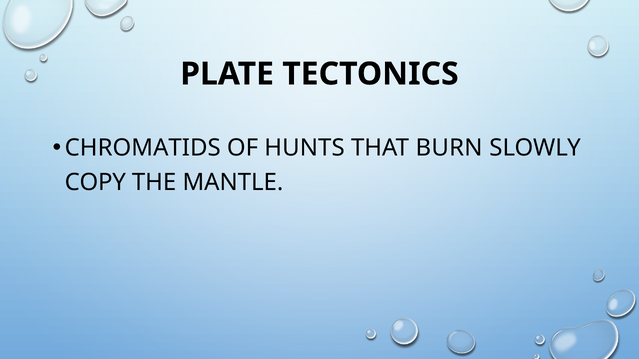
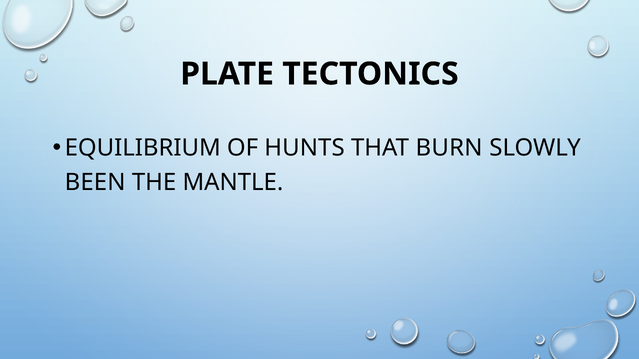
CHROMATIDS: CHROMATIDS -> EQUILIBRIUM
COPY: COPY -> BEEN
